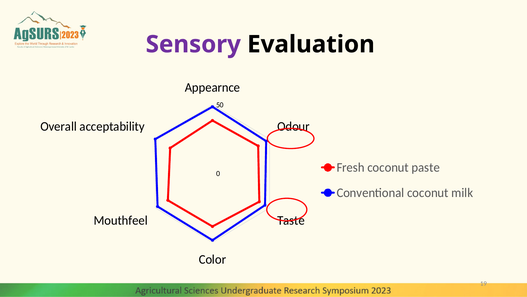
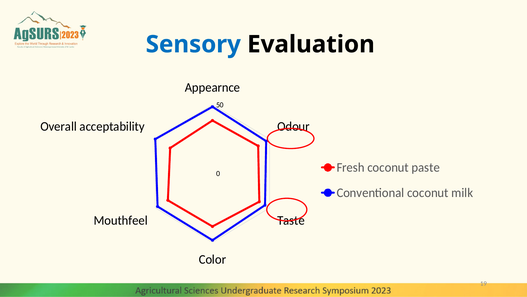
Sensory colour: purple -> blue
